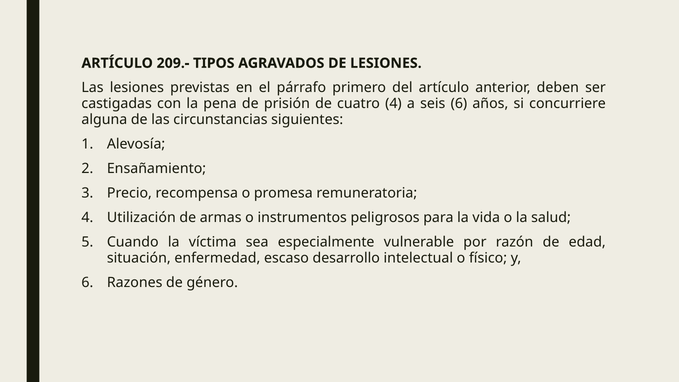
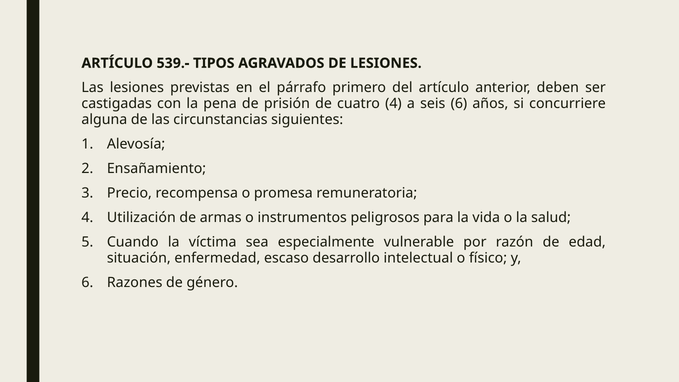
209.-: 209.- -> 539.-
